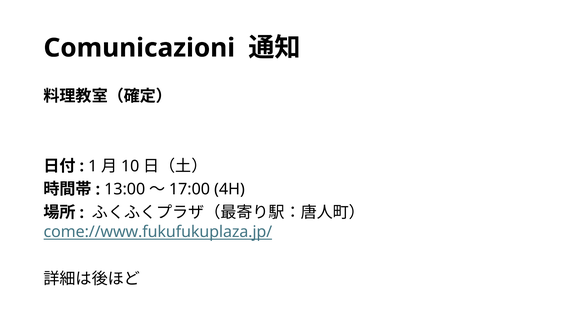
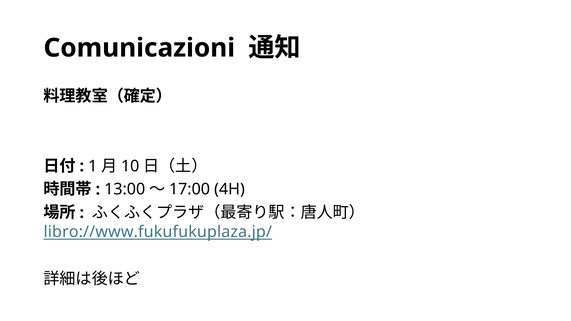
come://www.fukufukuplaza.jp/: come://www.fukufukuplaza.jp/ -> libro://www.fukufukuplaza.jp/
